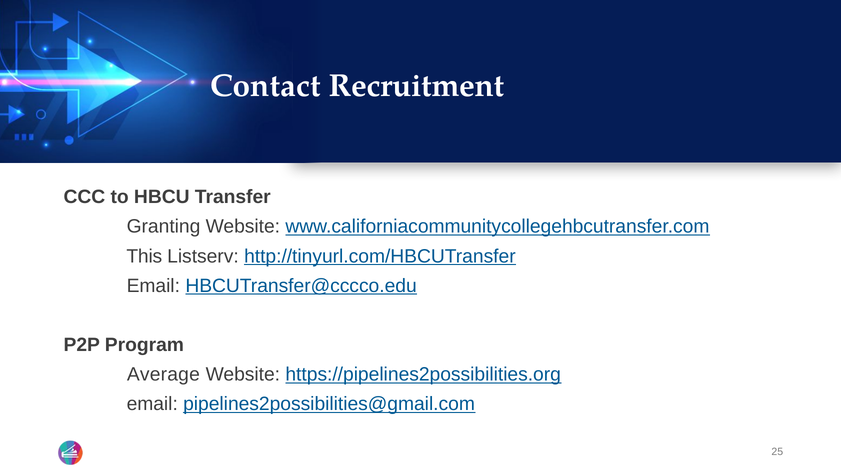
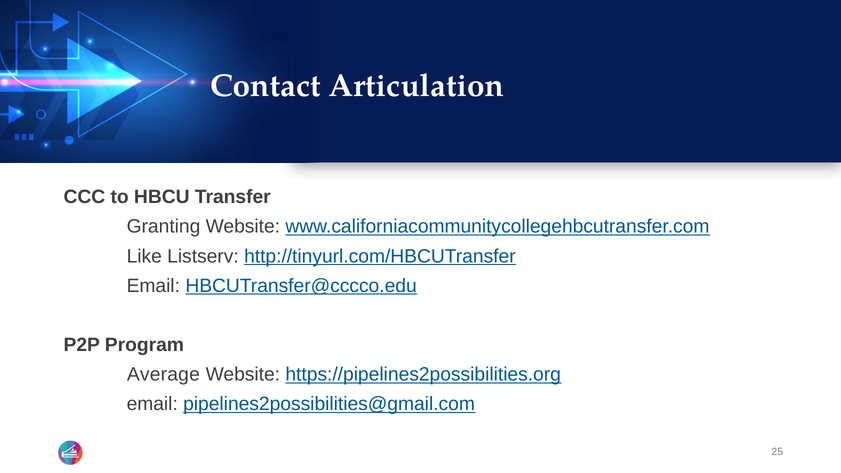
Recruitment: Recruitment -> Articulation
This: This -> Like
